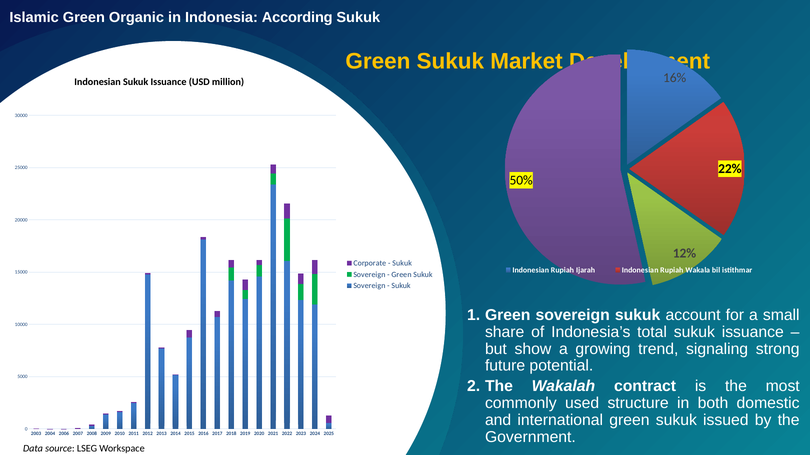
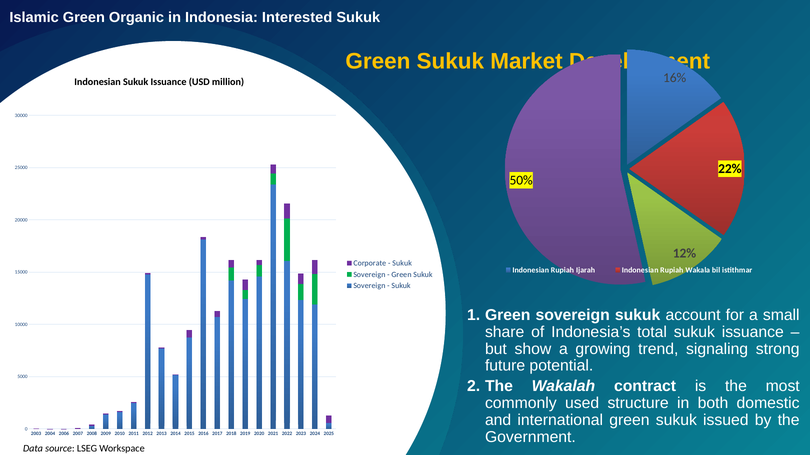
According: According -> Interested
